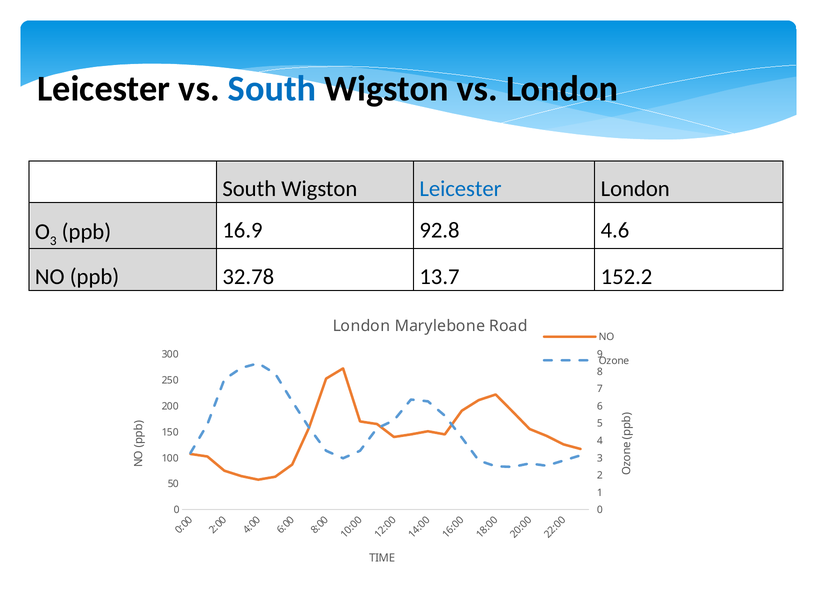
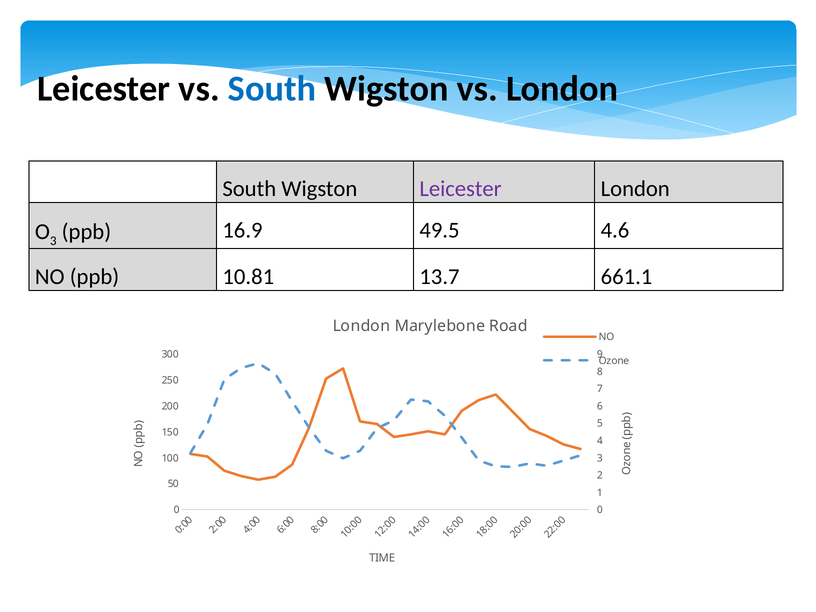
Leicester at (460, 189) colour: blue -> purple
92.8: 92.8 -> 49.5
32.78: 32.78 -> 10.81
152.2: 152.2 -> 661.1
